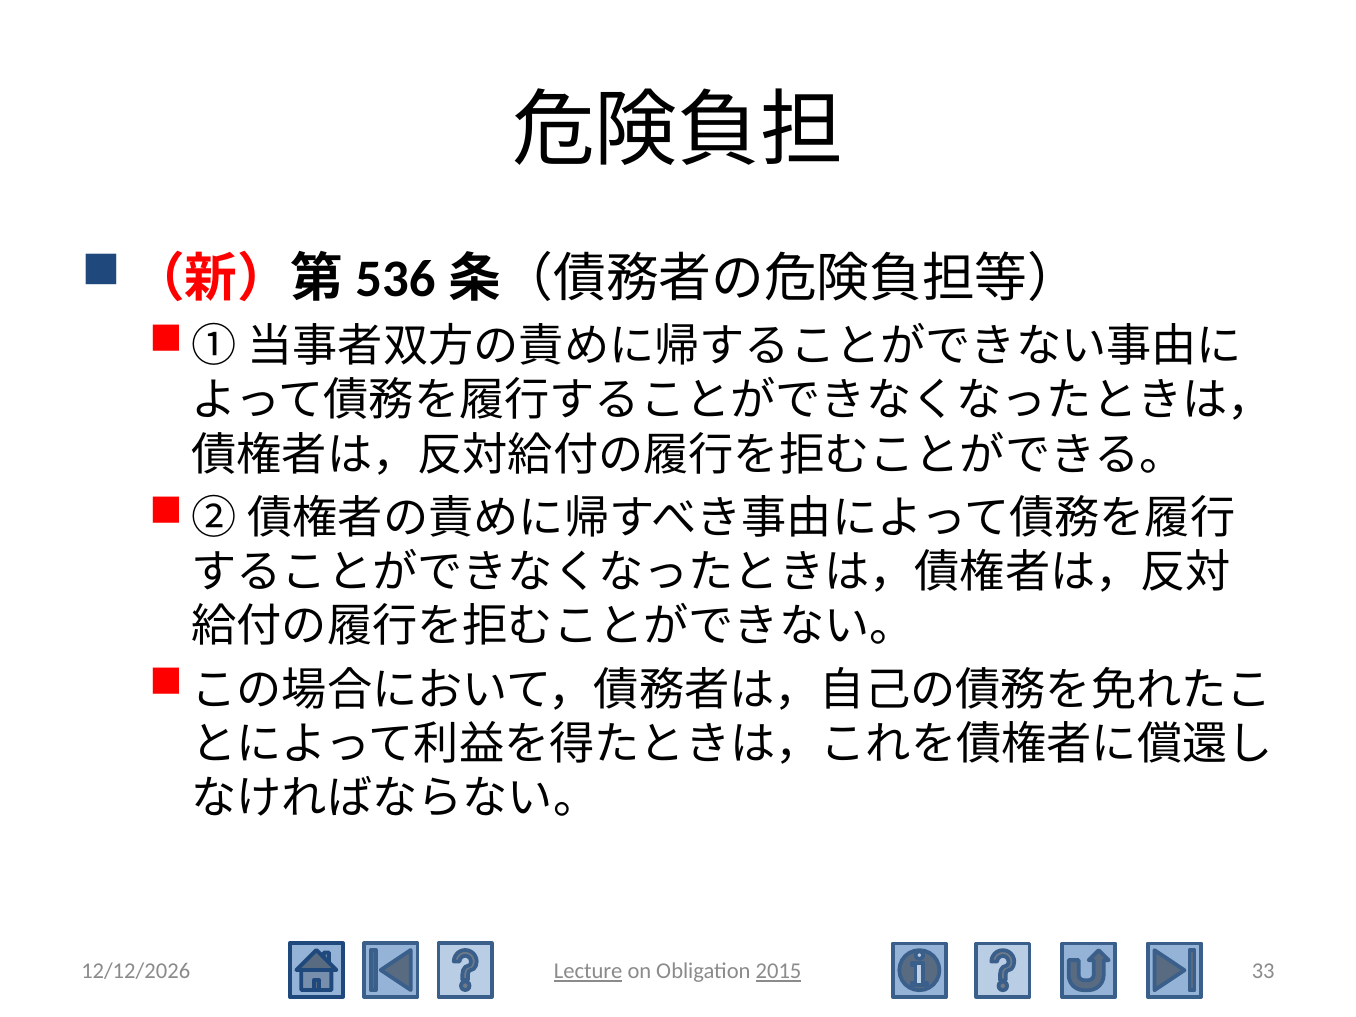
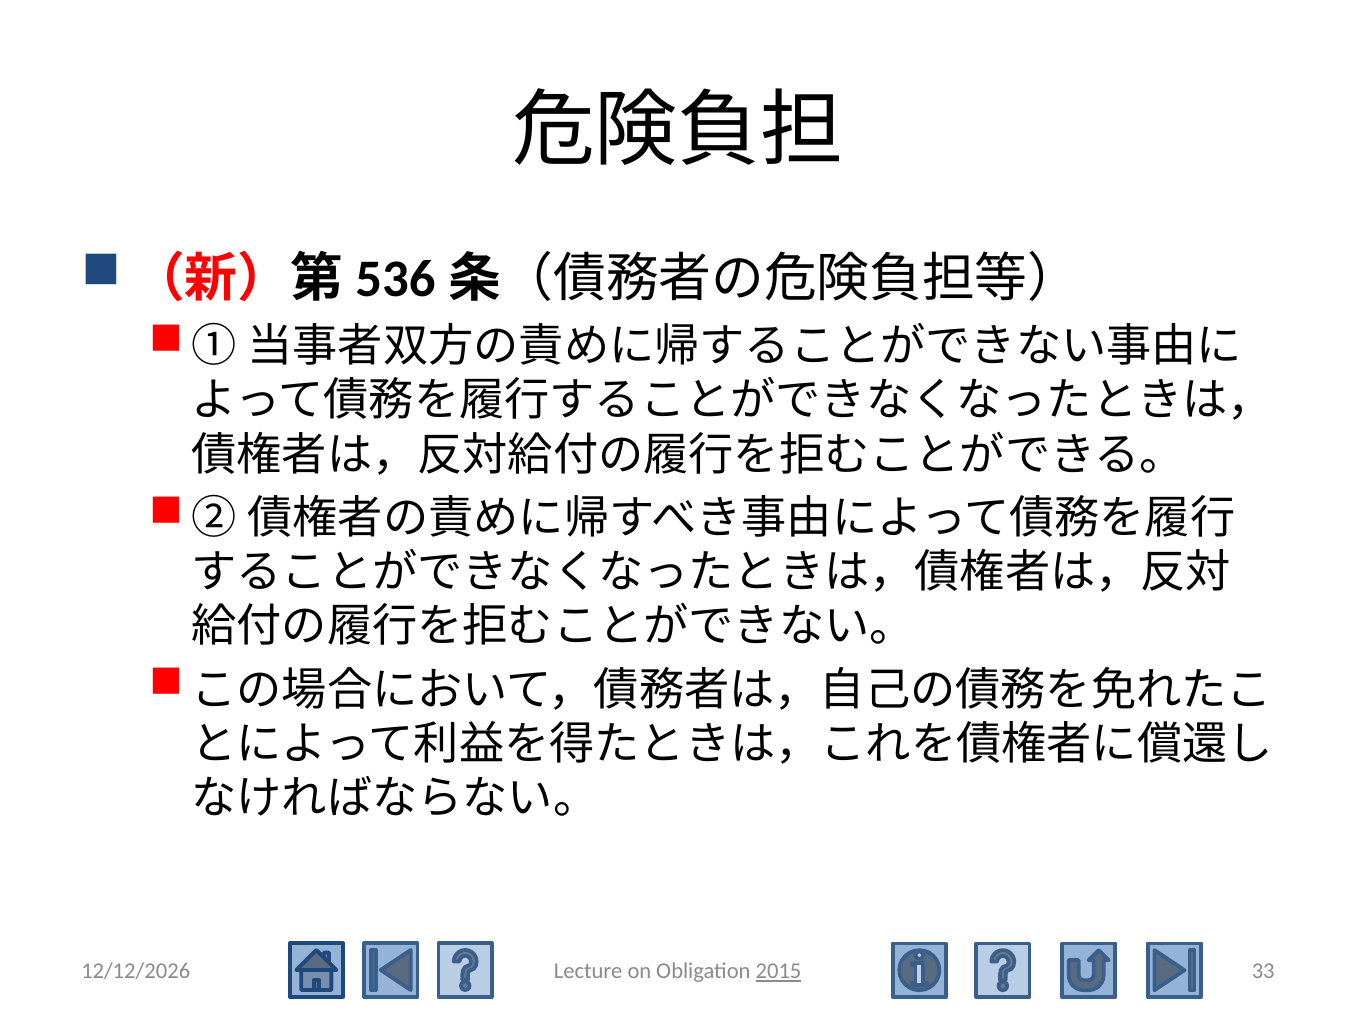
Lecture underline: present -> none
